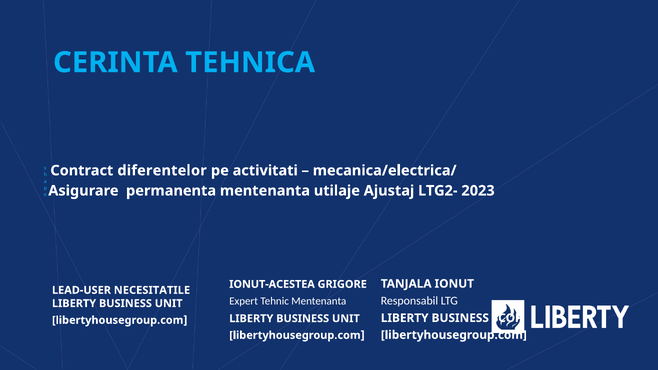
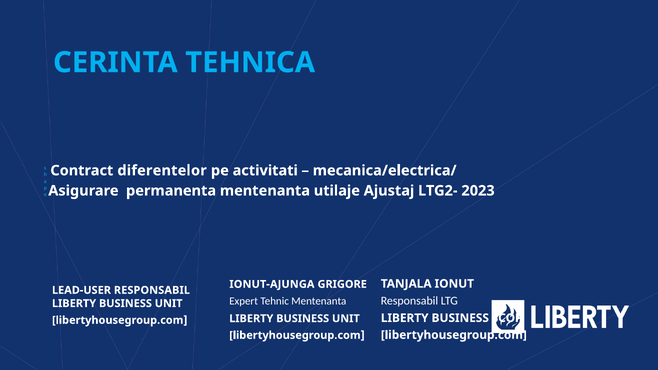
IONUT-ACESTEA: IONUT-ACESTEA -> IONUT-AJUNGA
LEAD-USER NECESITATILE: NECESITATILE -> RESPONSABIL
